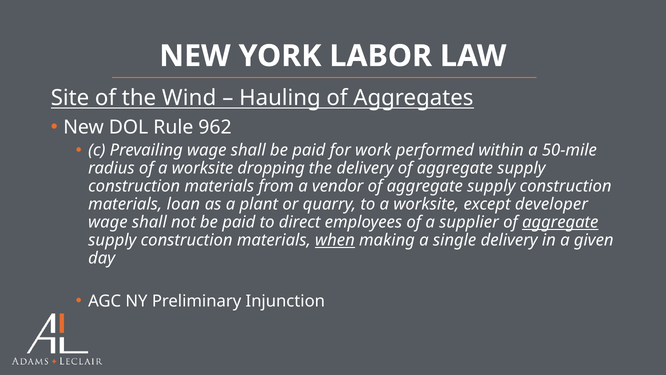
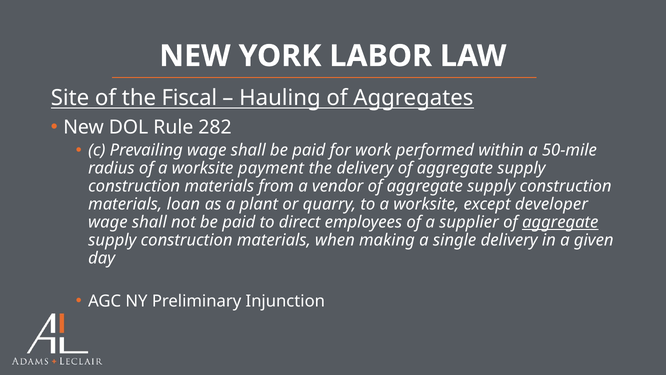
Wind: Wind -> Fiscal
962: 962 -> 282
dropping: dropping -> payment
when underline: present -> none
